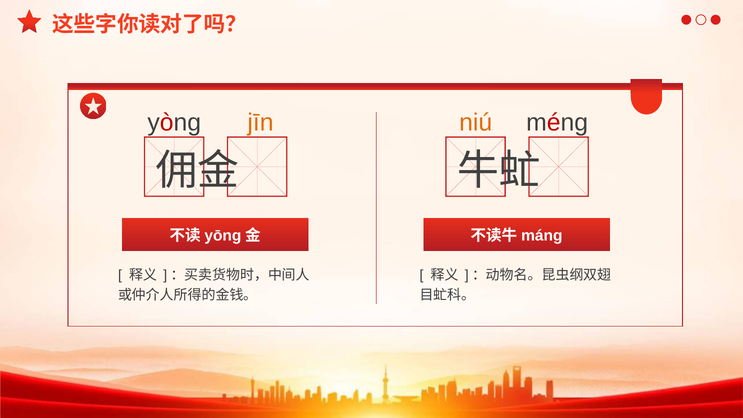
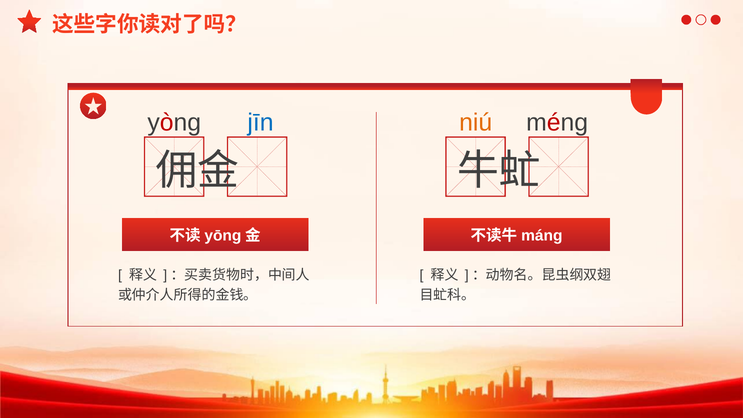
jīn colour: orange -> blue
